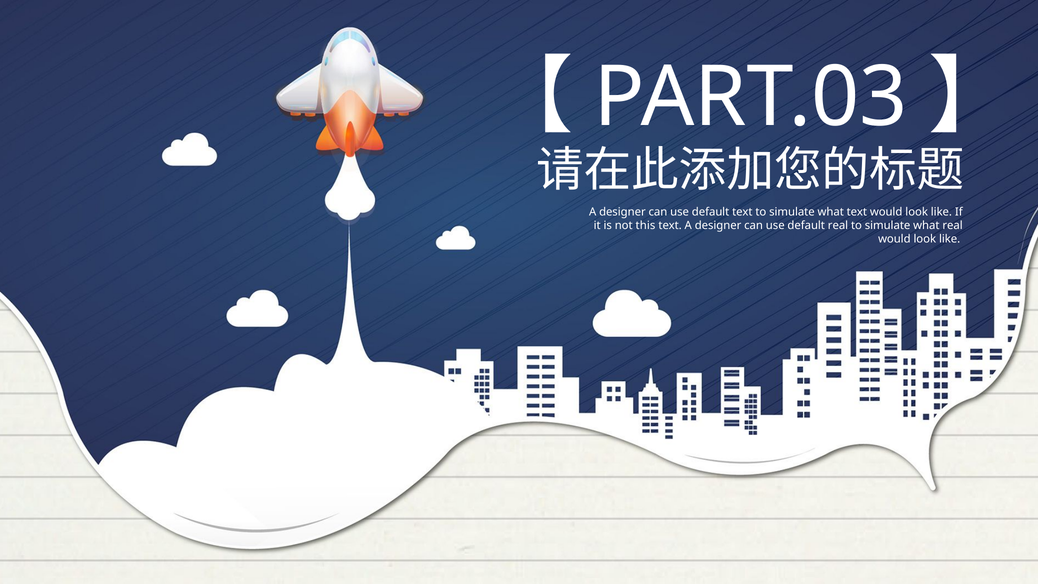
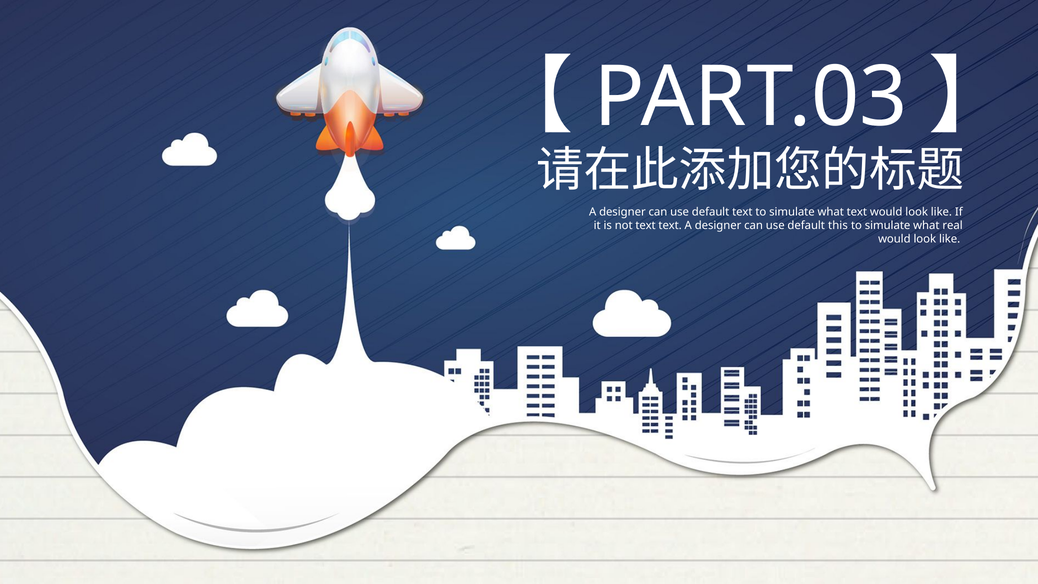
not this: this -> text
default real: real -> this
